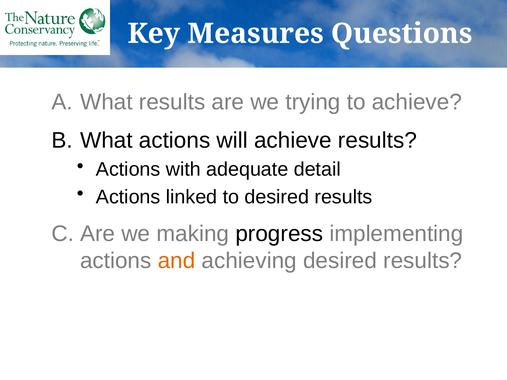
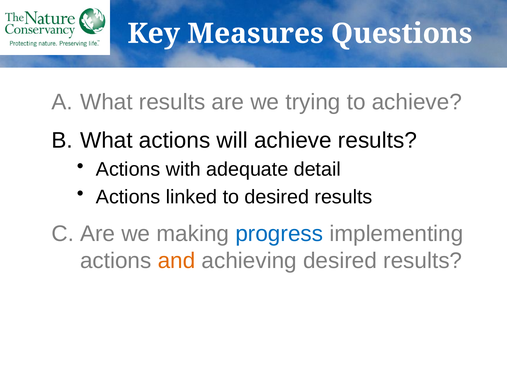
progress at (279, 234) colour: black -> blue
